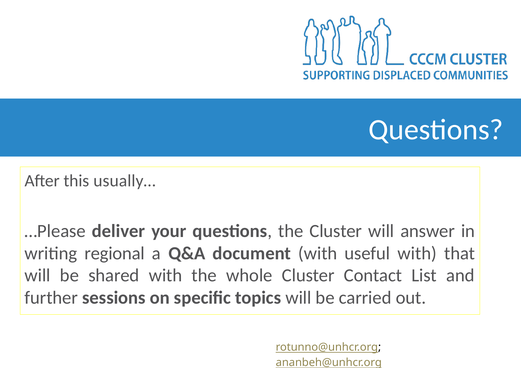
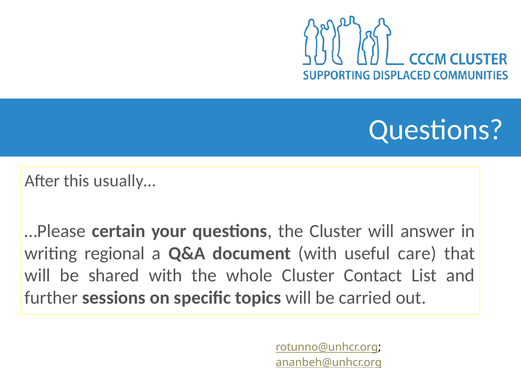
deliver: deliver -> certain
useful with: with -> care
